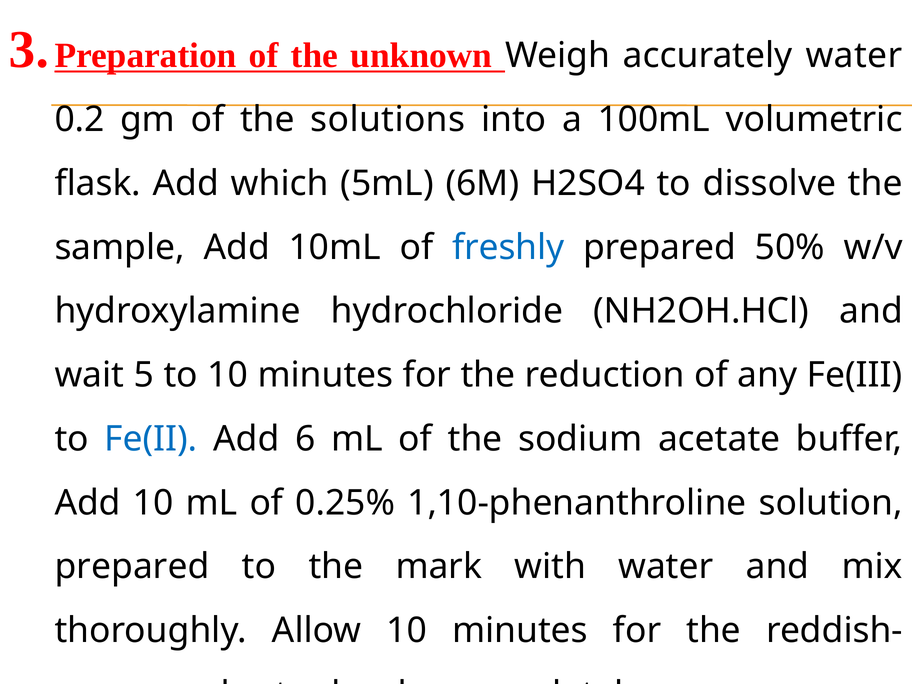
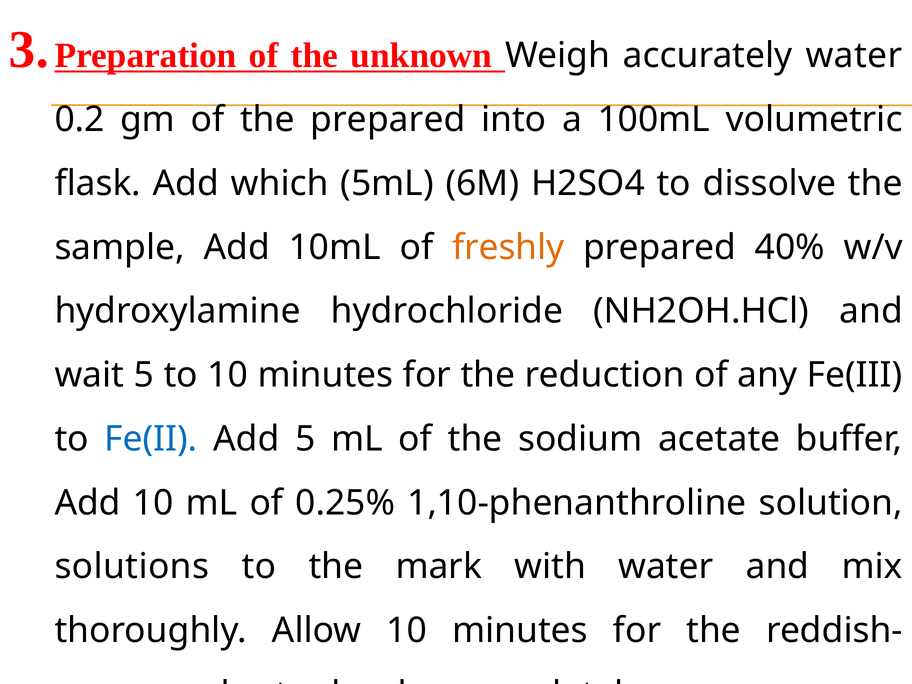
the solutions: solutions -> prepared
freshly colour: blue -> orange
50%: 50% -> 40%
Add 6: 6 -> 5
prepared at (132, 567): prepared -> solutions
